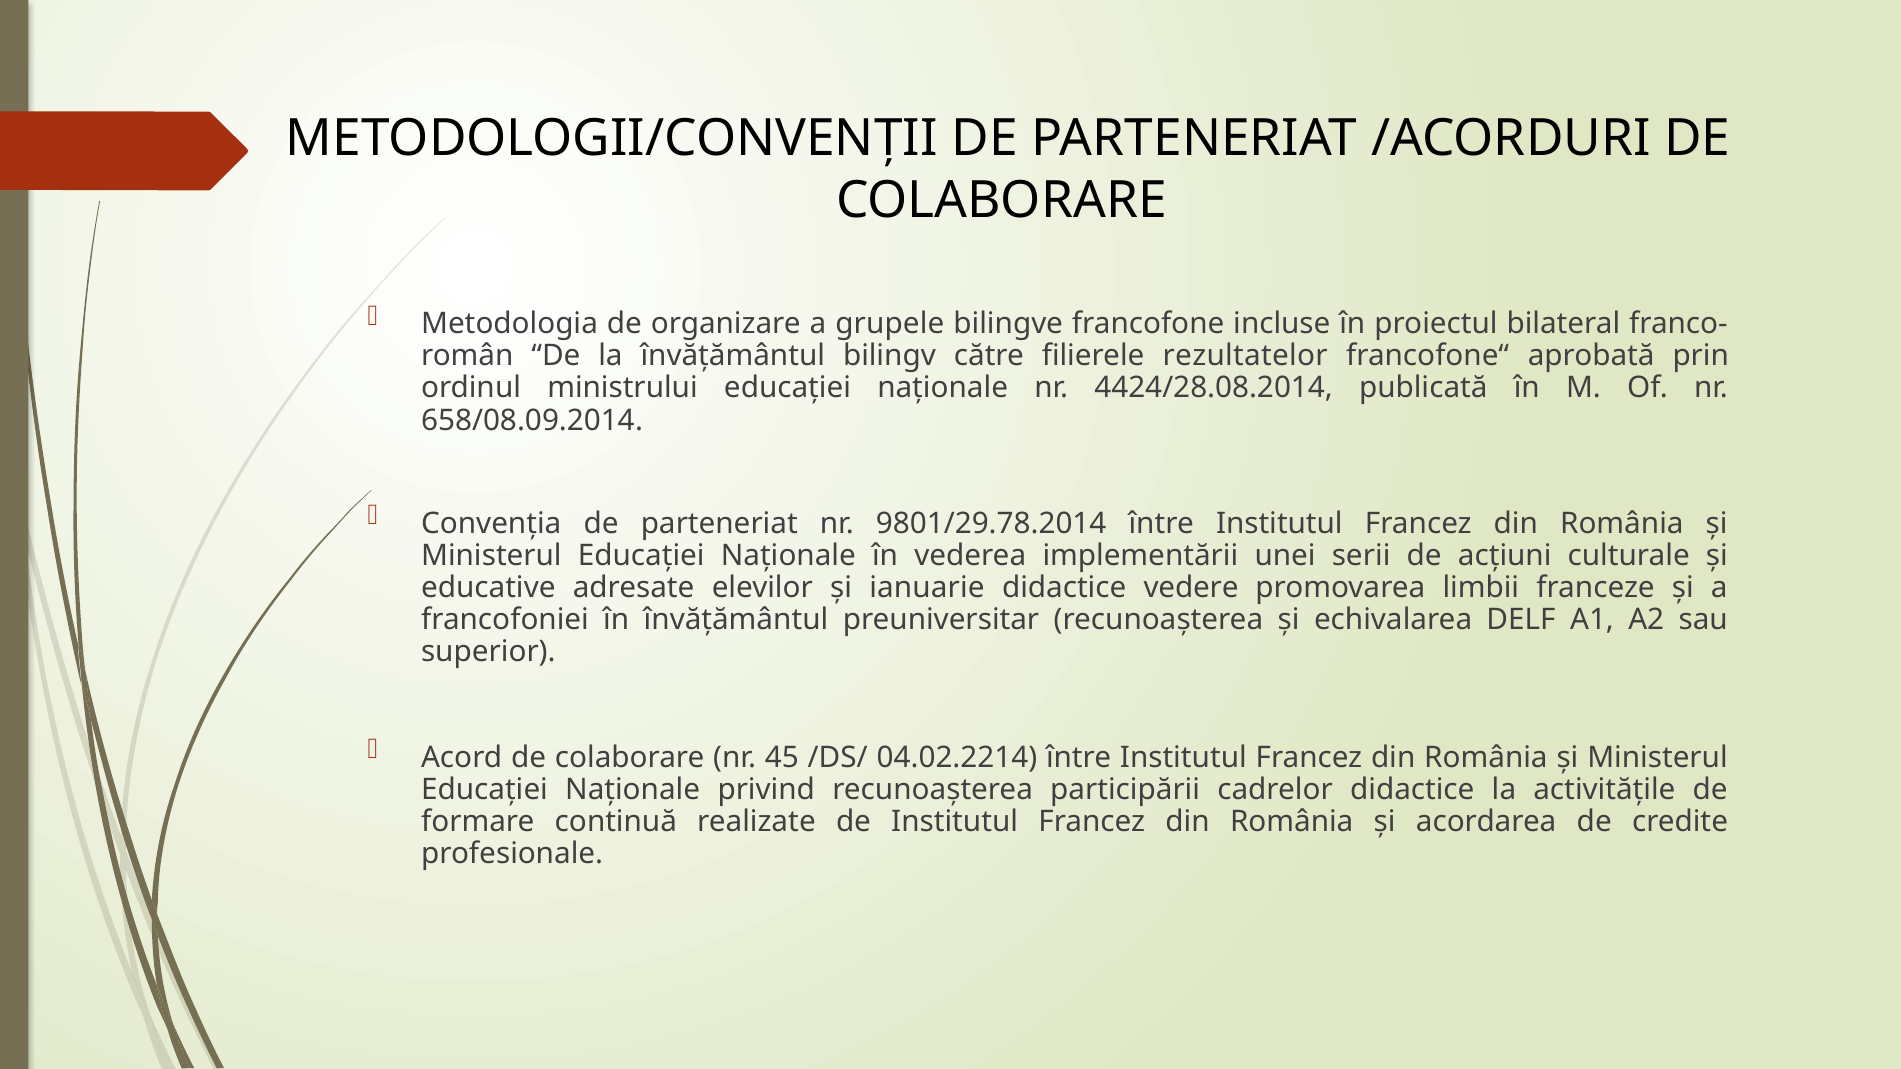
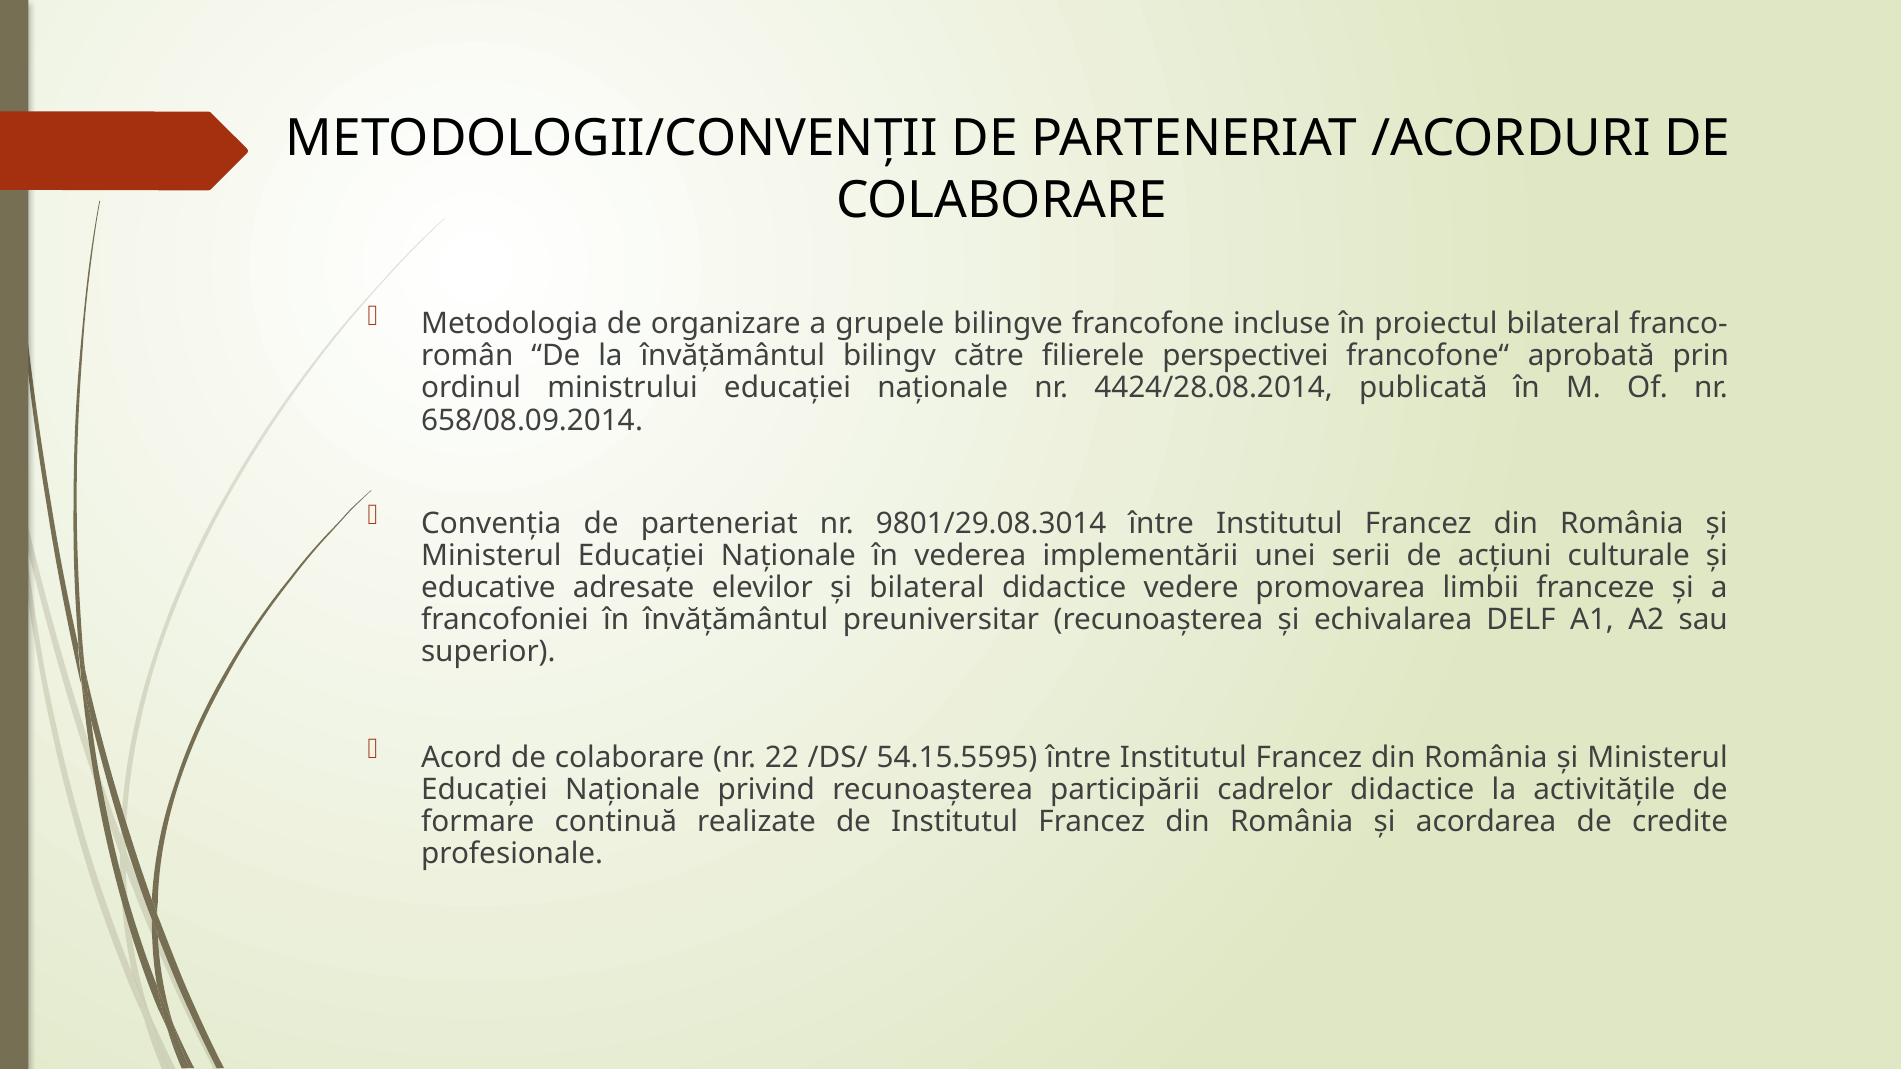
rezultatelor: rezultatelor -> perspectivei
9801/29.78.2014: 9801/29.78.2014 -> 9801/29.08.3014
și ianuarie: ianuarie -> bilateral
45: 45 -> 22
04.02.2214: 04.02.2214 -> 54.15.5595
